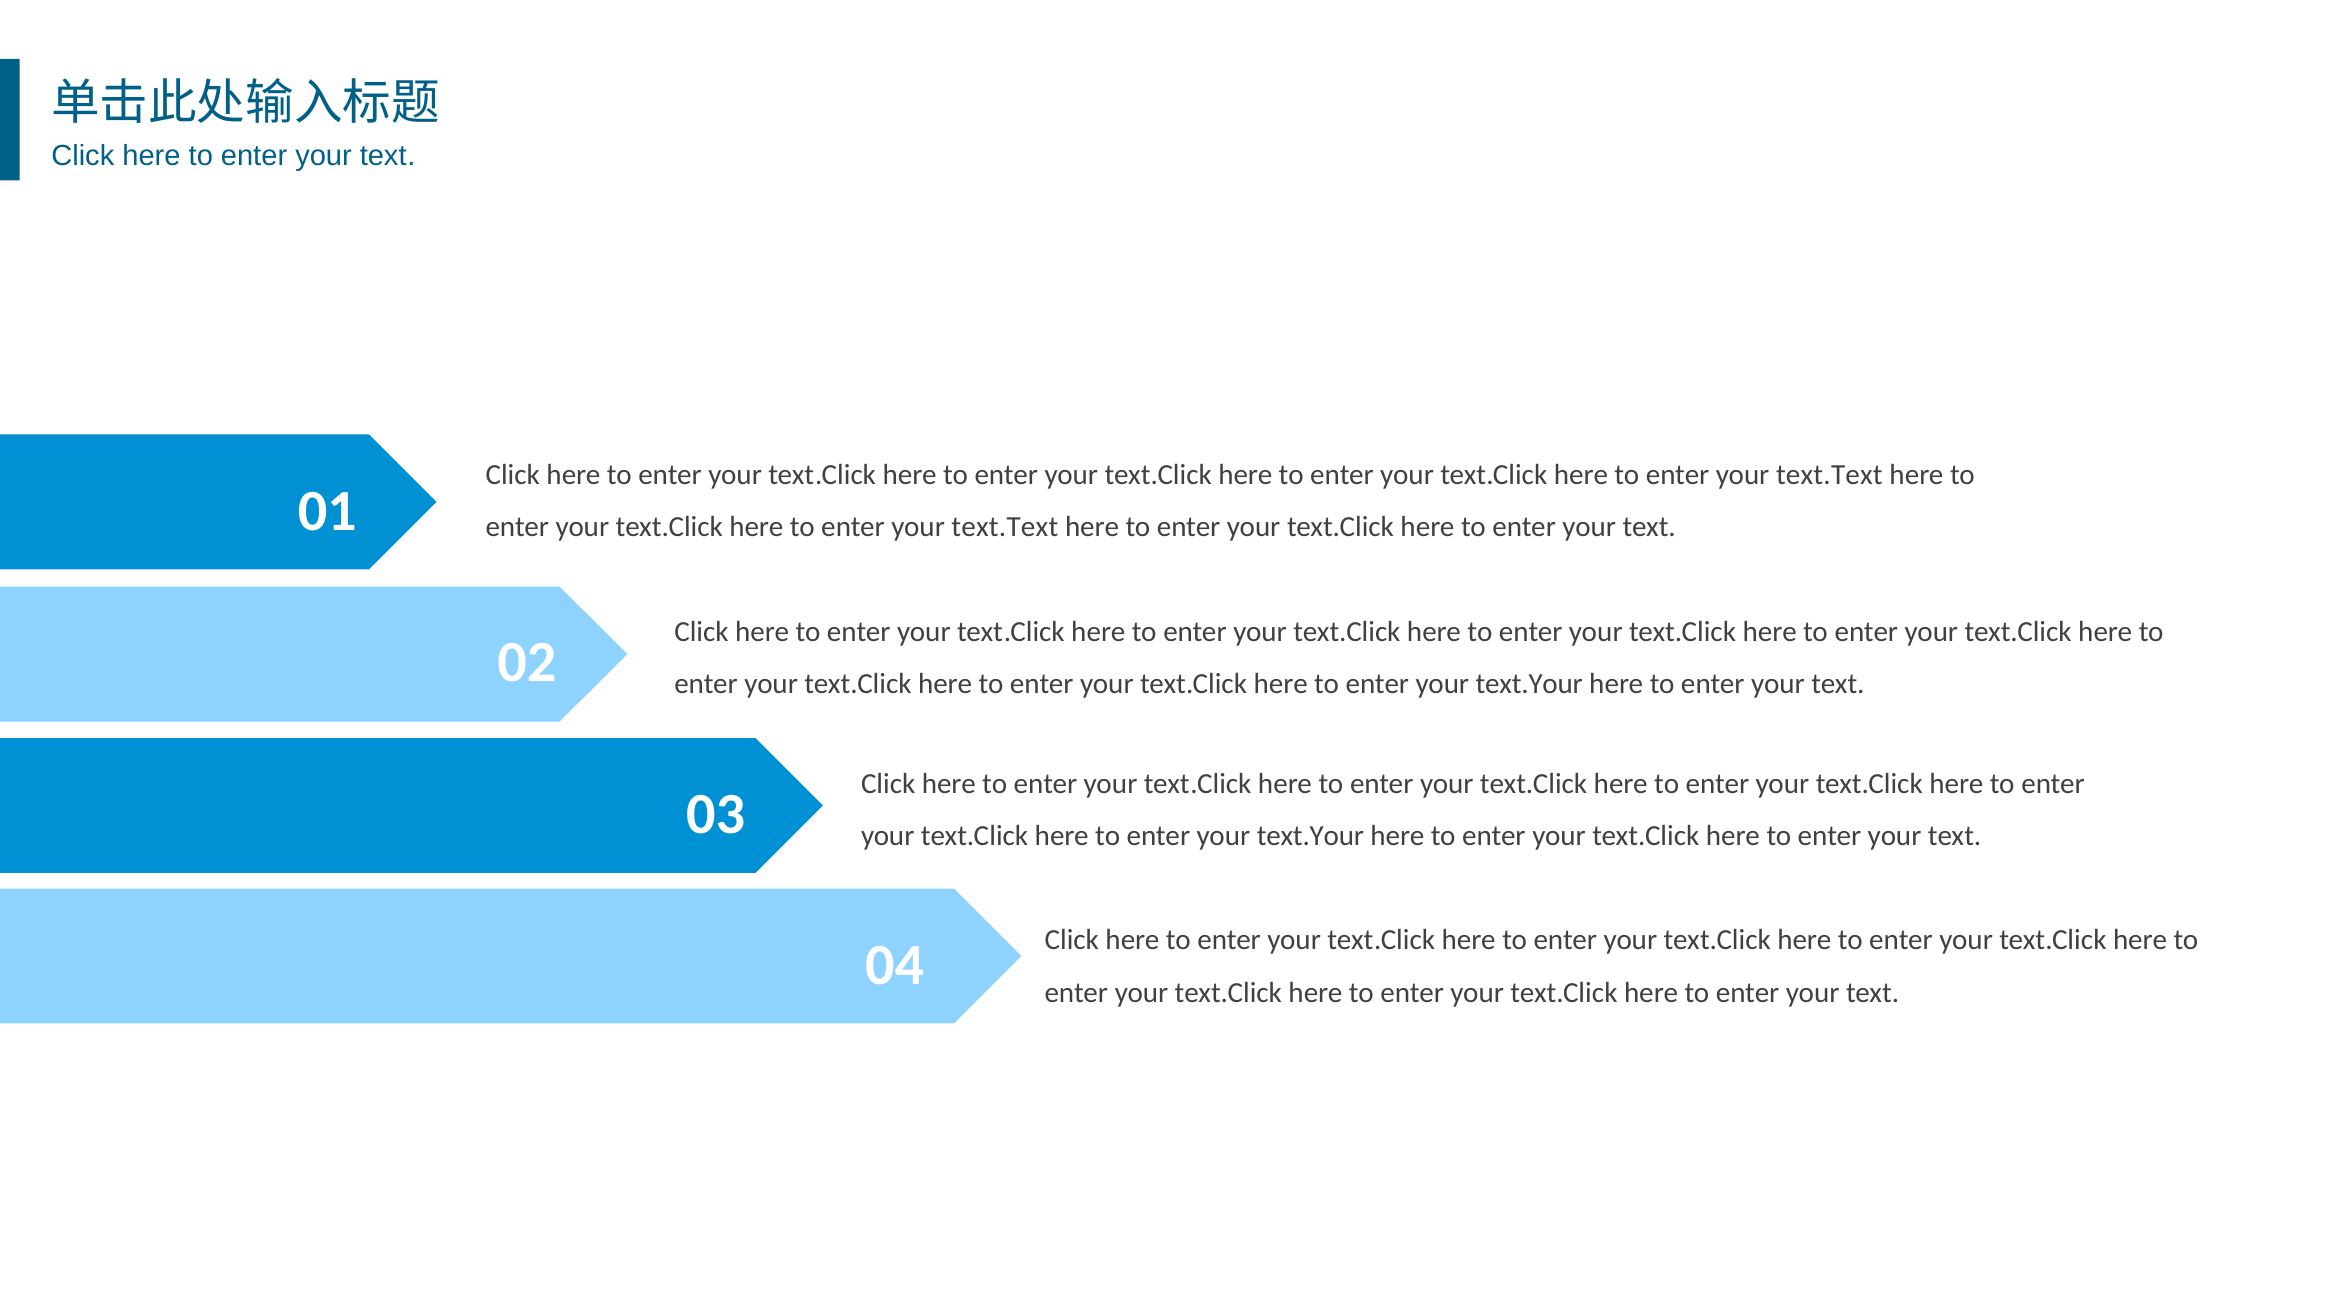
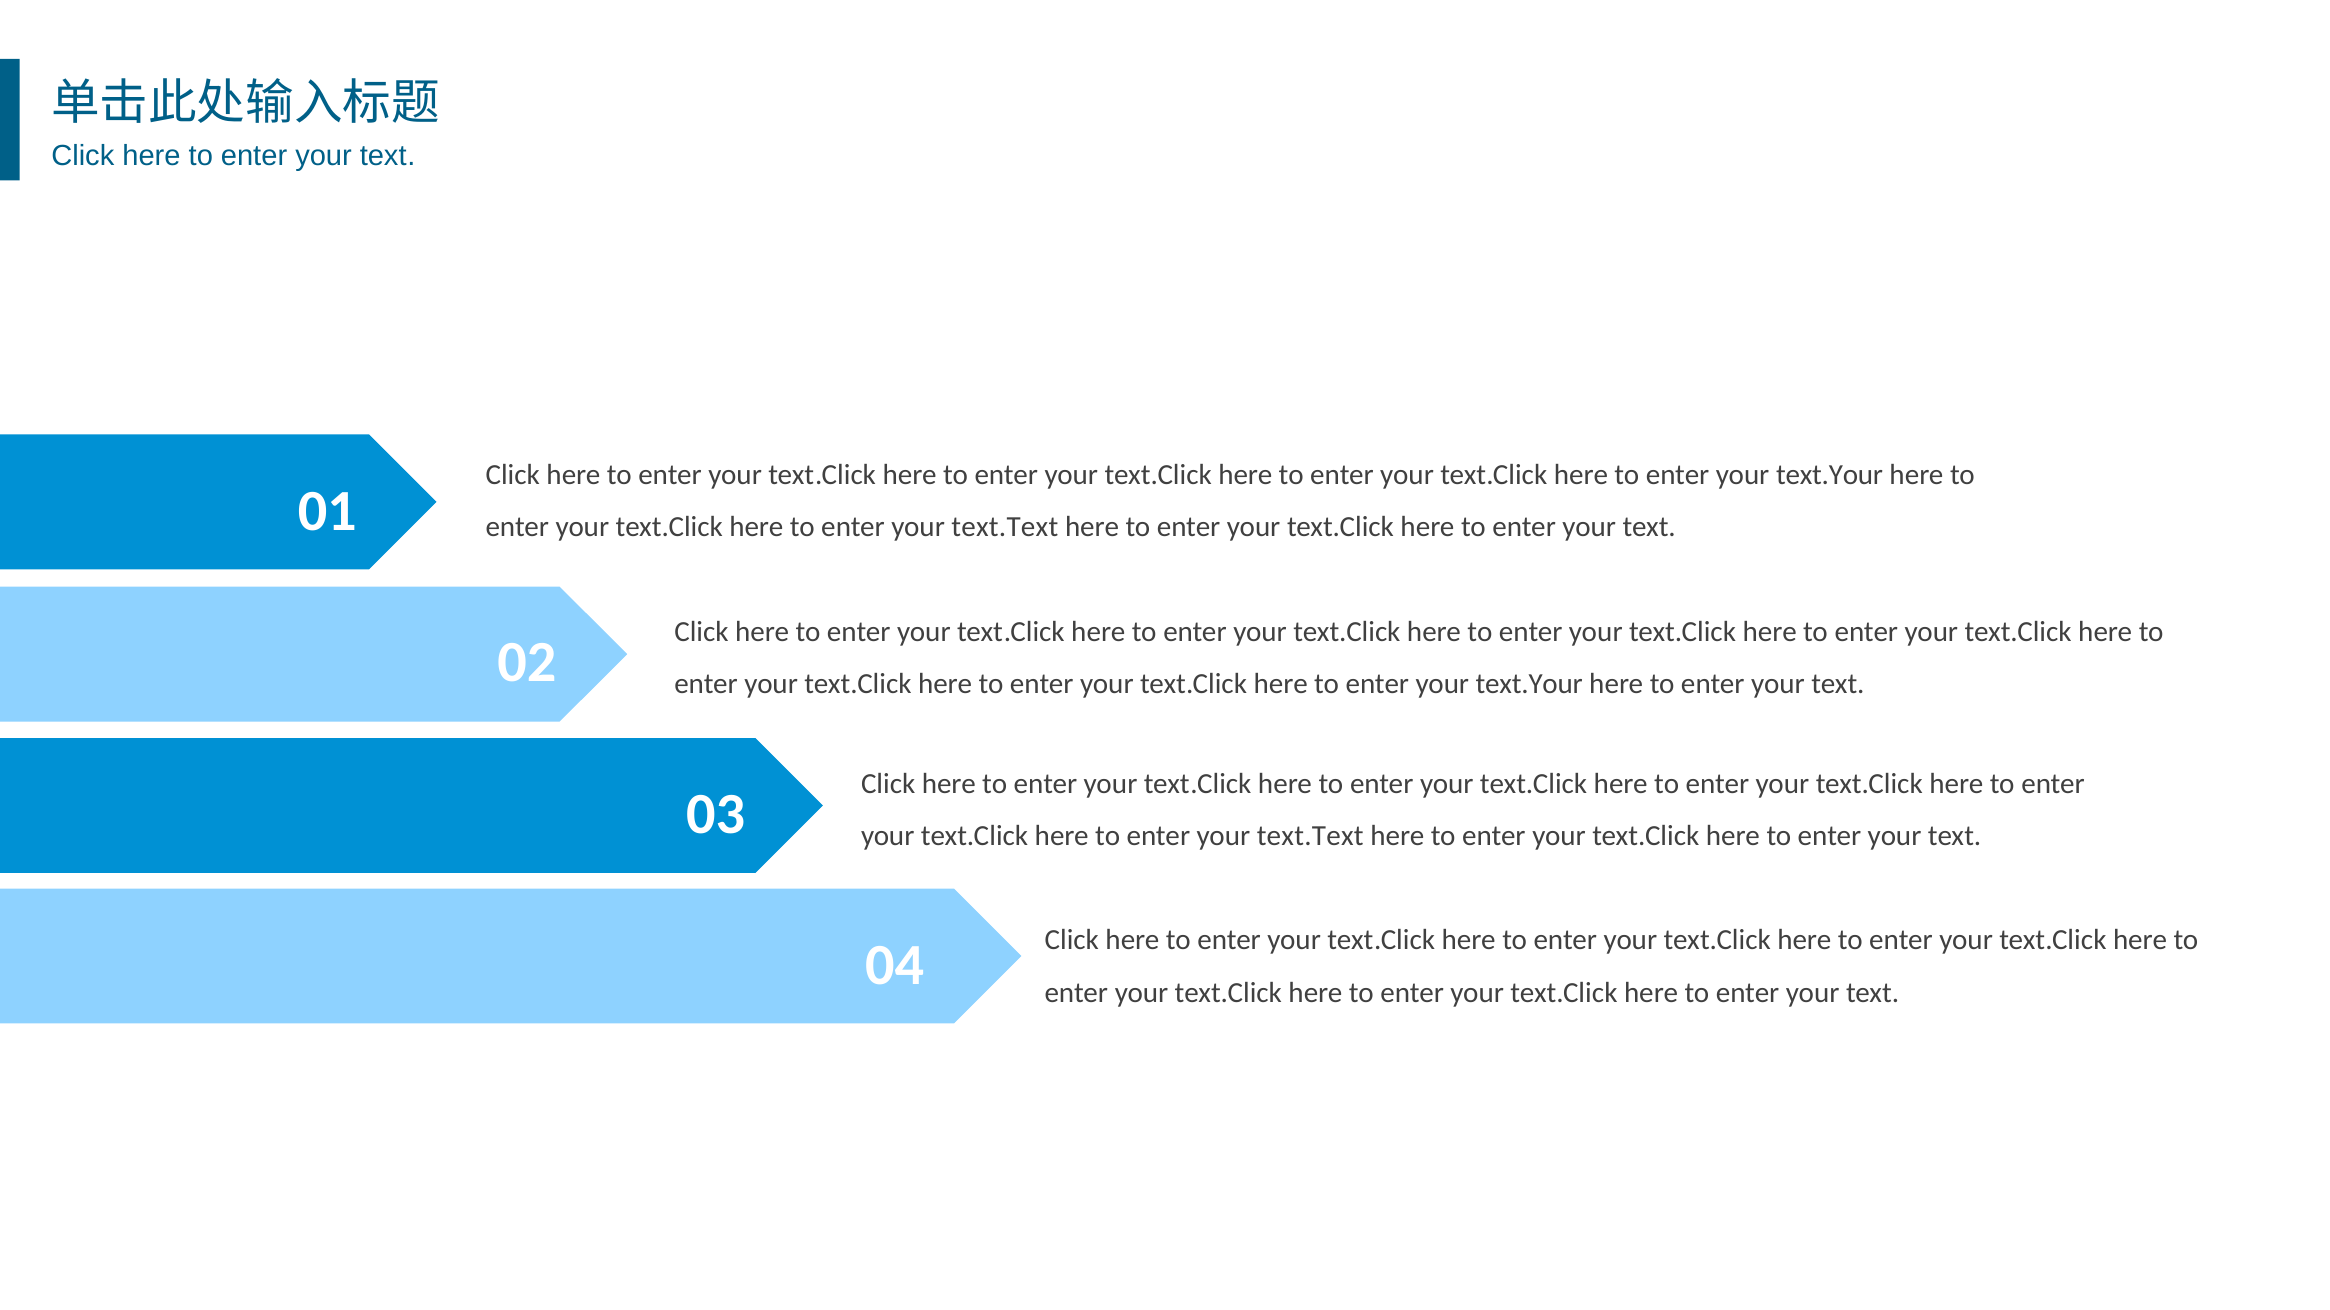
text.Text at (1829, 475): text.Text -> text.Your
text.Your at (1310, 836): text.Your -> text.Text
